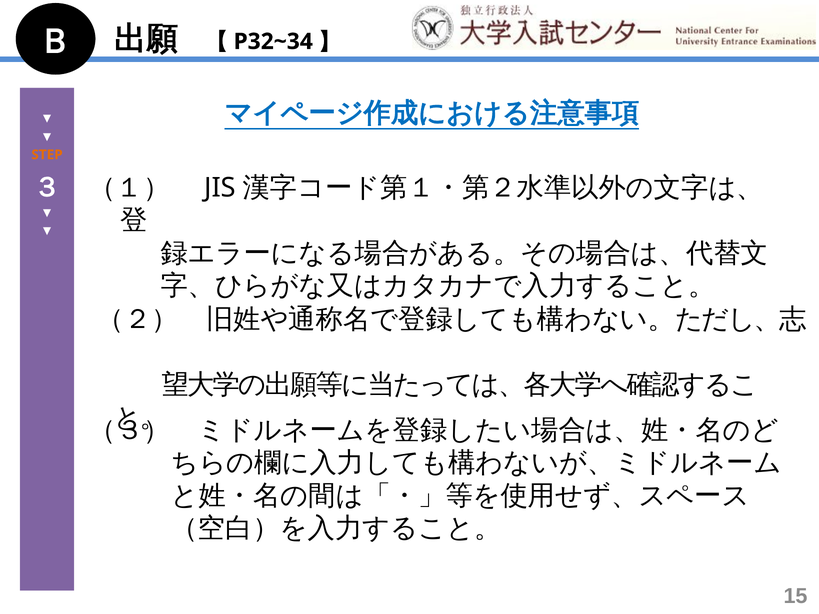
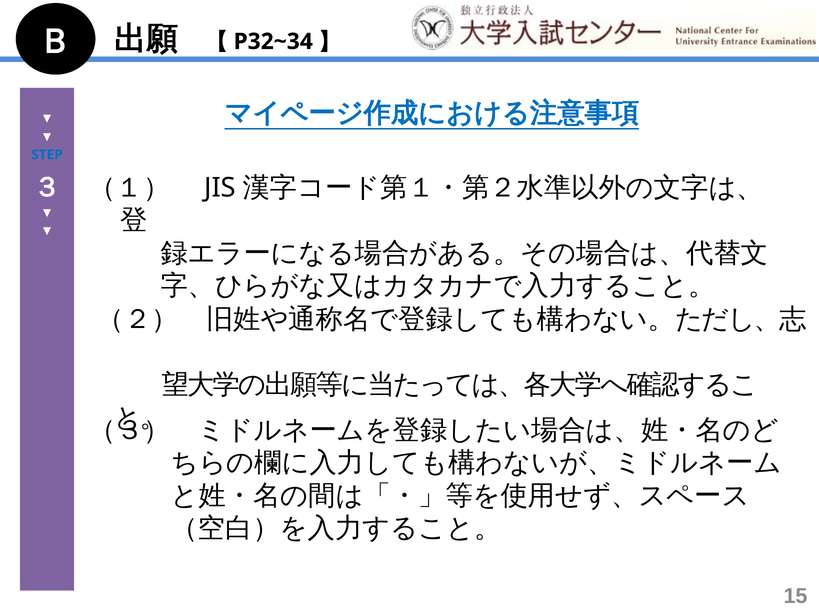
STEP colour: orange -> blue
